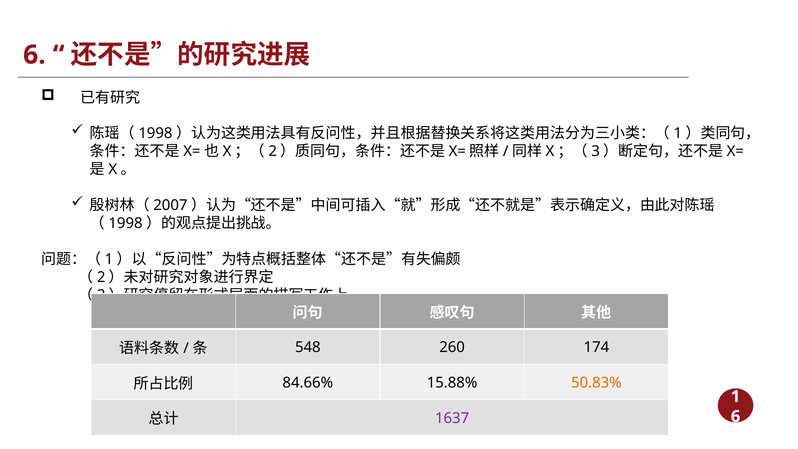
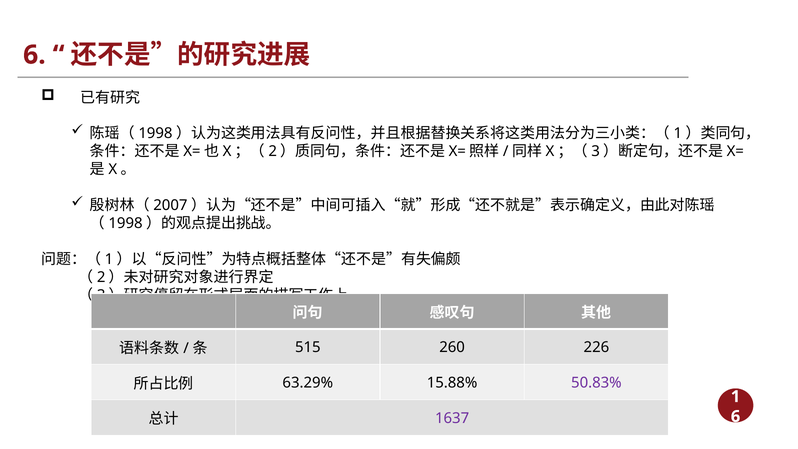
548: 548 -> 515
174: 174 -> 226
84.66%: 84.66% -> 63.29%
50.83% colour: orange -> purple
